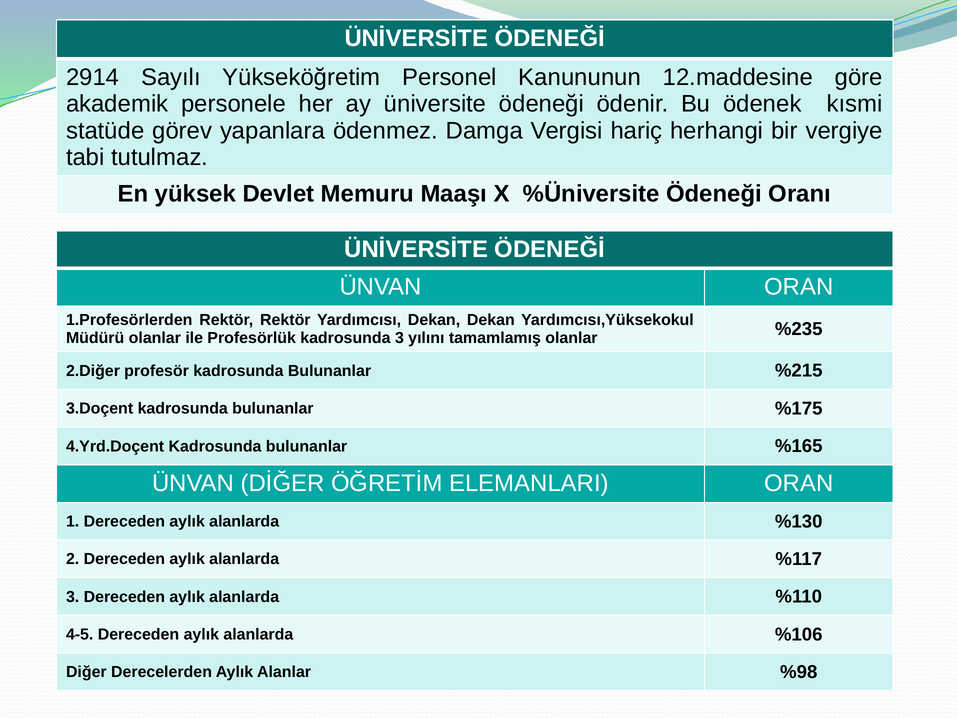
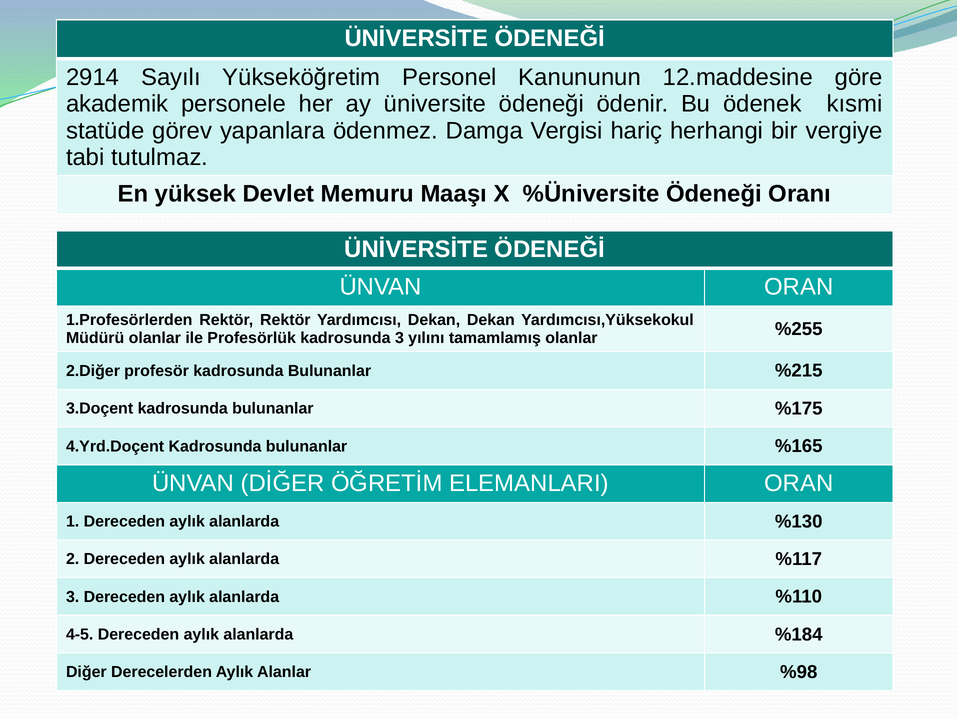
%235: %235 -> %255
%106: %106 -> %184
